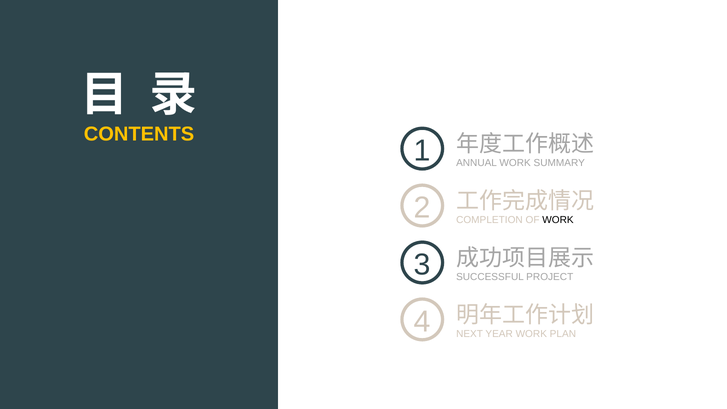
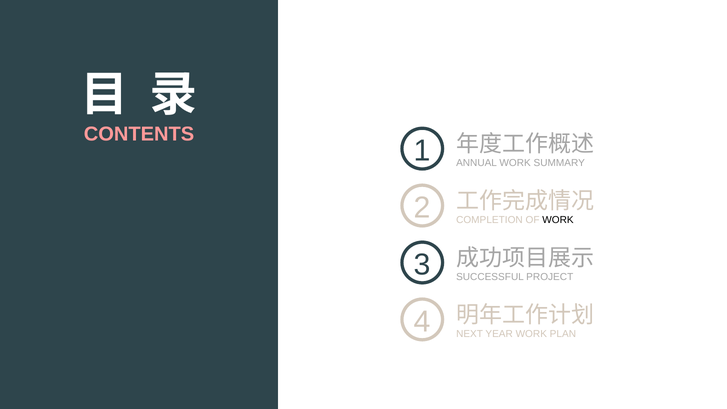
CONTENTS colour: yellow -> pink
